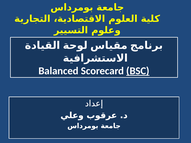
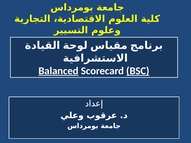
Balanced underline: none -> present
